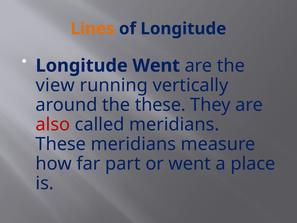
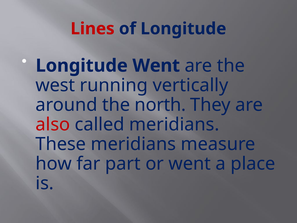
Lines colour: orange -> red
view: view -> west
the these: these -> north
